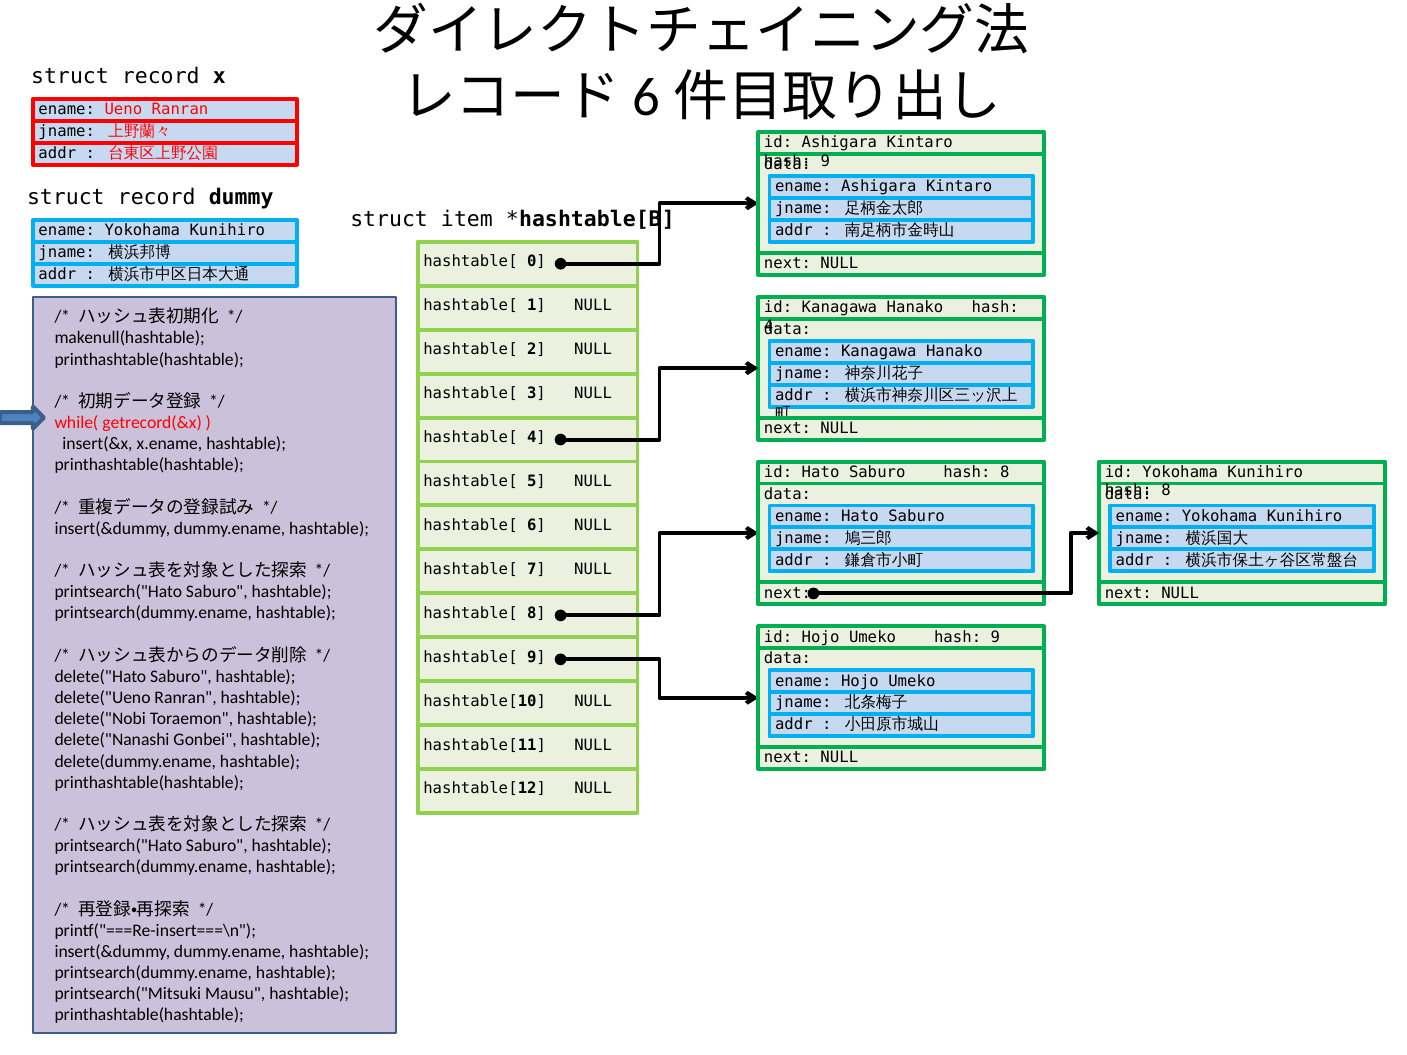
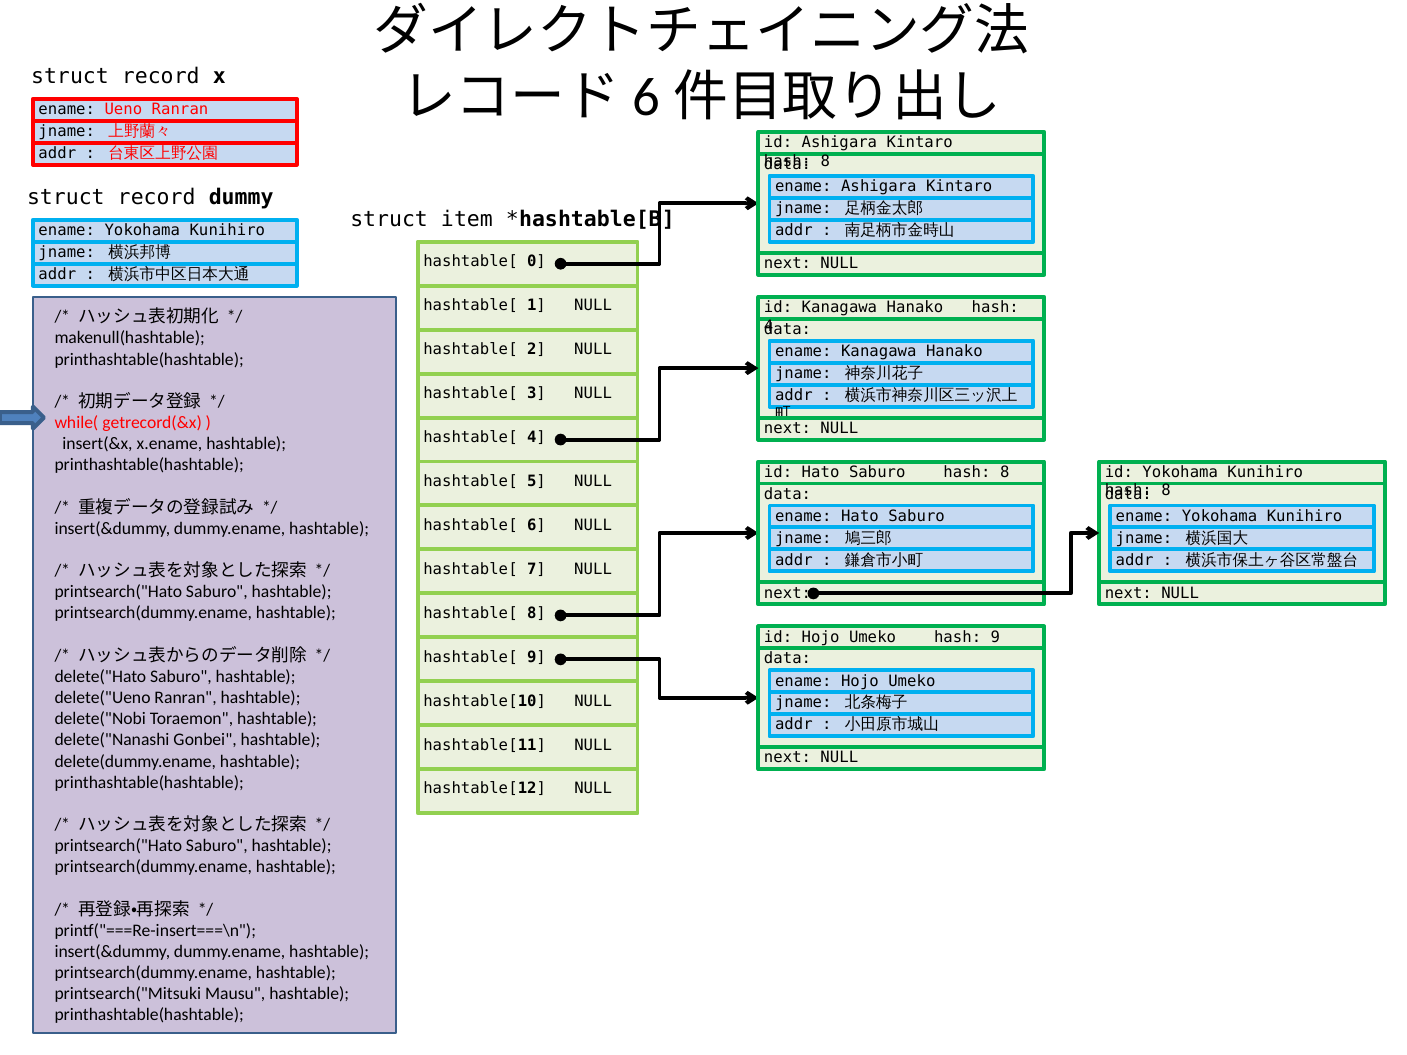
9 at (825, 161): 9 -> 8
